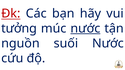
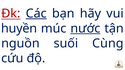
Các underline: none -> present
tưởng: tưởng -> huyền
suối Nước: Nước -> Cùng
